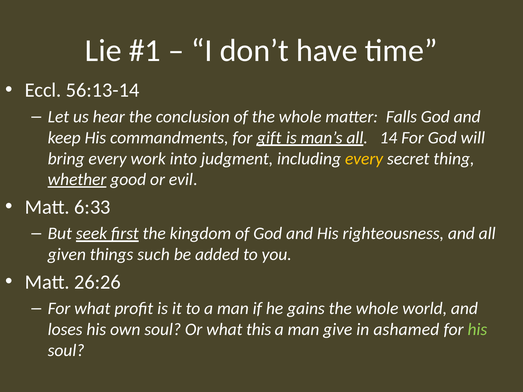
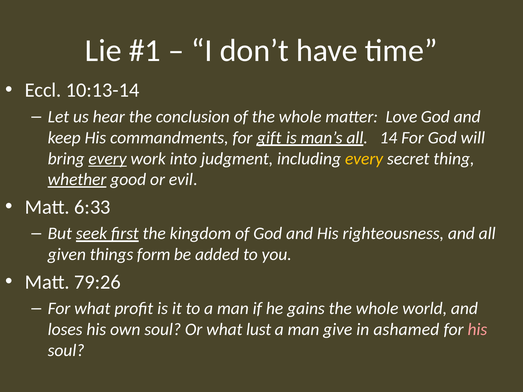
56:13-14: 56:13-14 -> 10:13-14
Falls: Falls -> Love
every at (108, 159) underline: none -> present
such: such -> form
26:26: 26:26 -> 79:26
this: this -> lust
his at (477, 330) colour: light green -> pink
